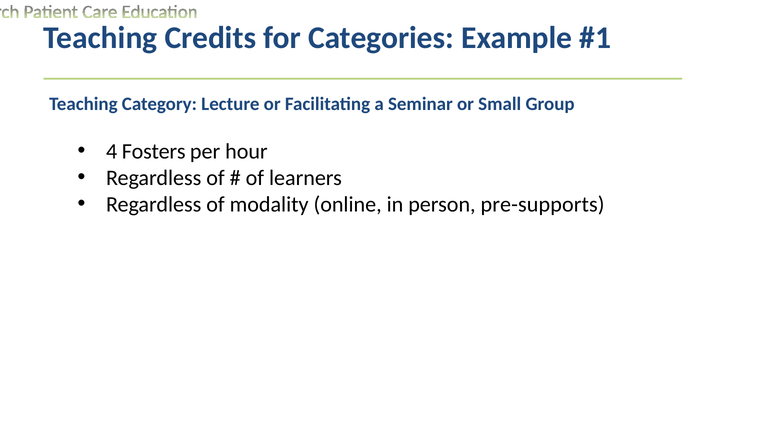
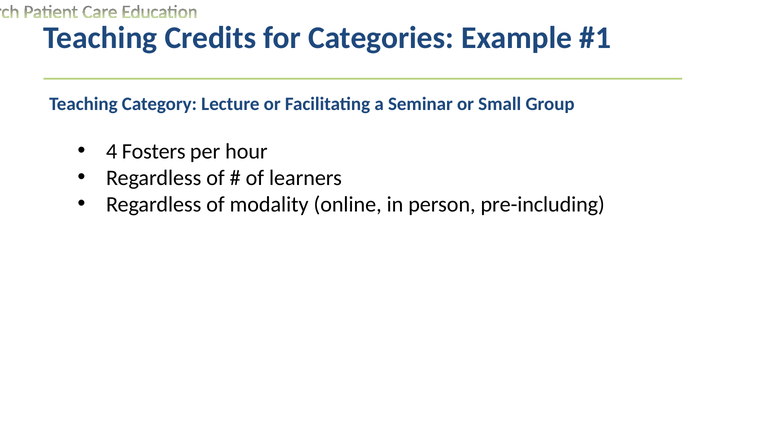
pre-supports: pre-supports -> pre-including
